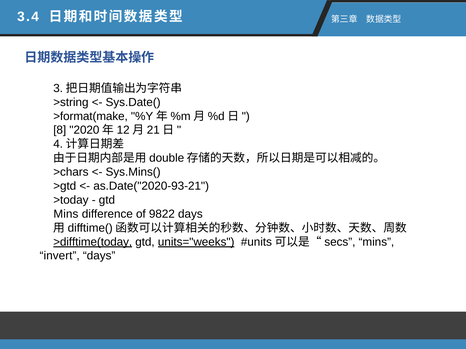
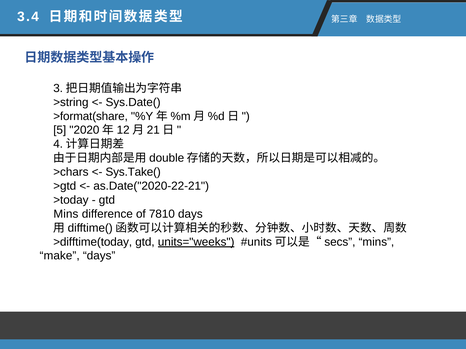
>format(make: >format(make -> >format(share
8: 8 -> 5
Sys.Mins(: Sys.Mins( -> Sys.Take(
as.Date("2020-93-21: as.Date("2020-93-21 -> as.Date("2020-22-21
9822: 9822 -> 7810
>difftime(today underline: present -> none
invert: invert -> make
